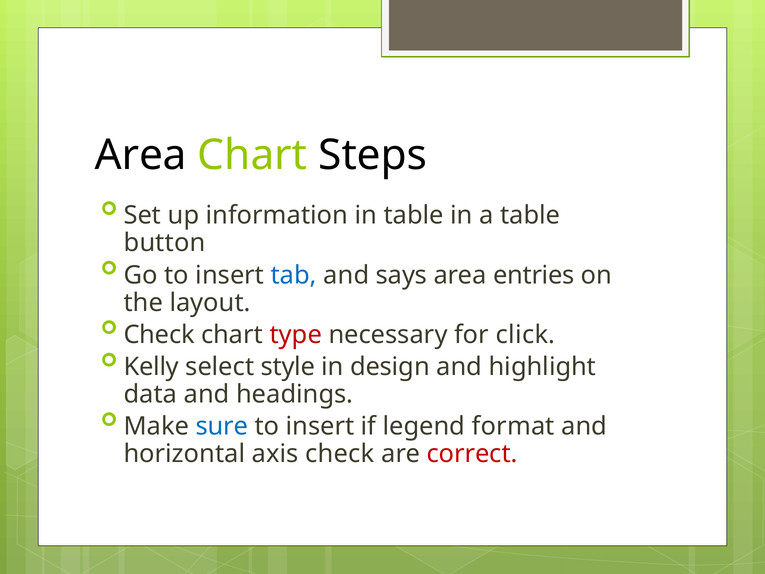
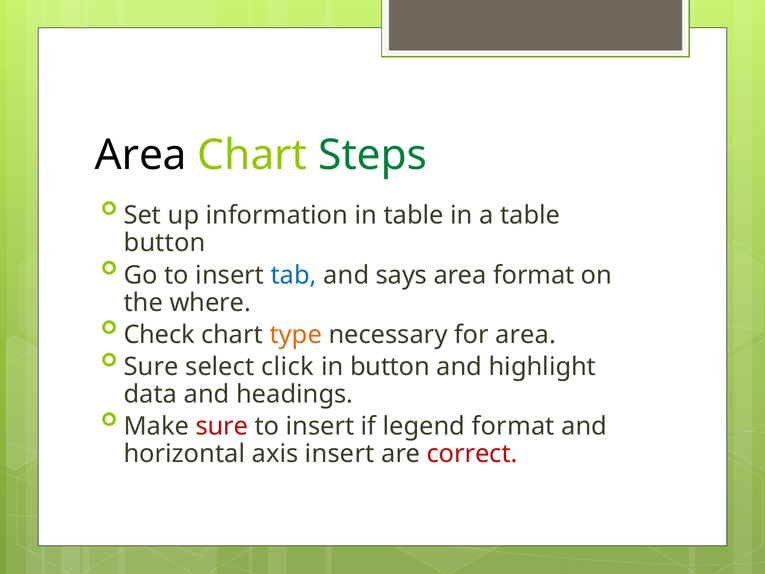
Steps colour: black -> green
area entries: entries -> format
layout: layout -> where
type colour: red -> orange
for click: click -> area
Kelly at (151, 367): Kelly -> Sure
style: style -> click
in design: design -> button
sure at (222, 426) colour: blue -> red
axis check: check -> insert
